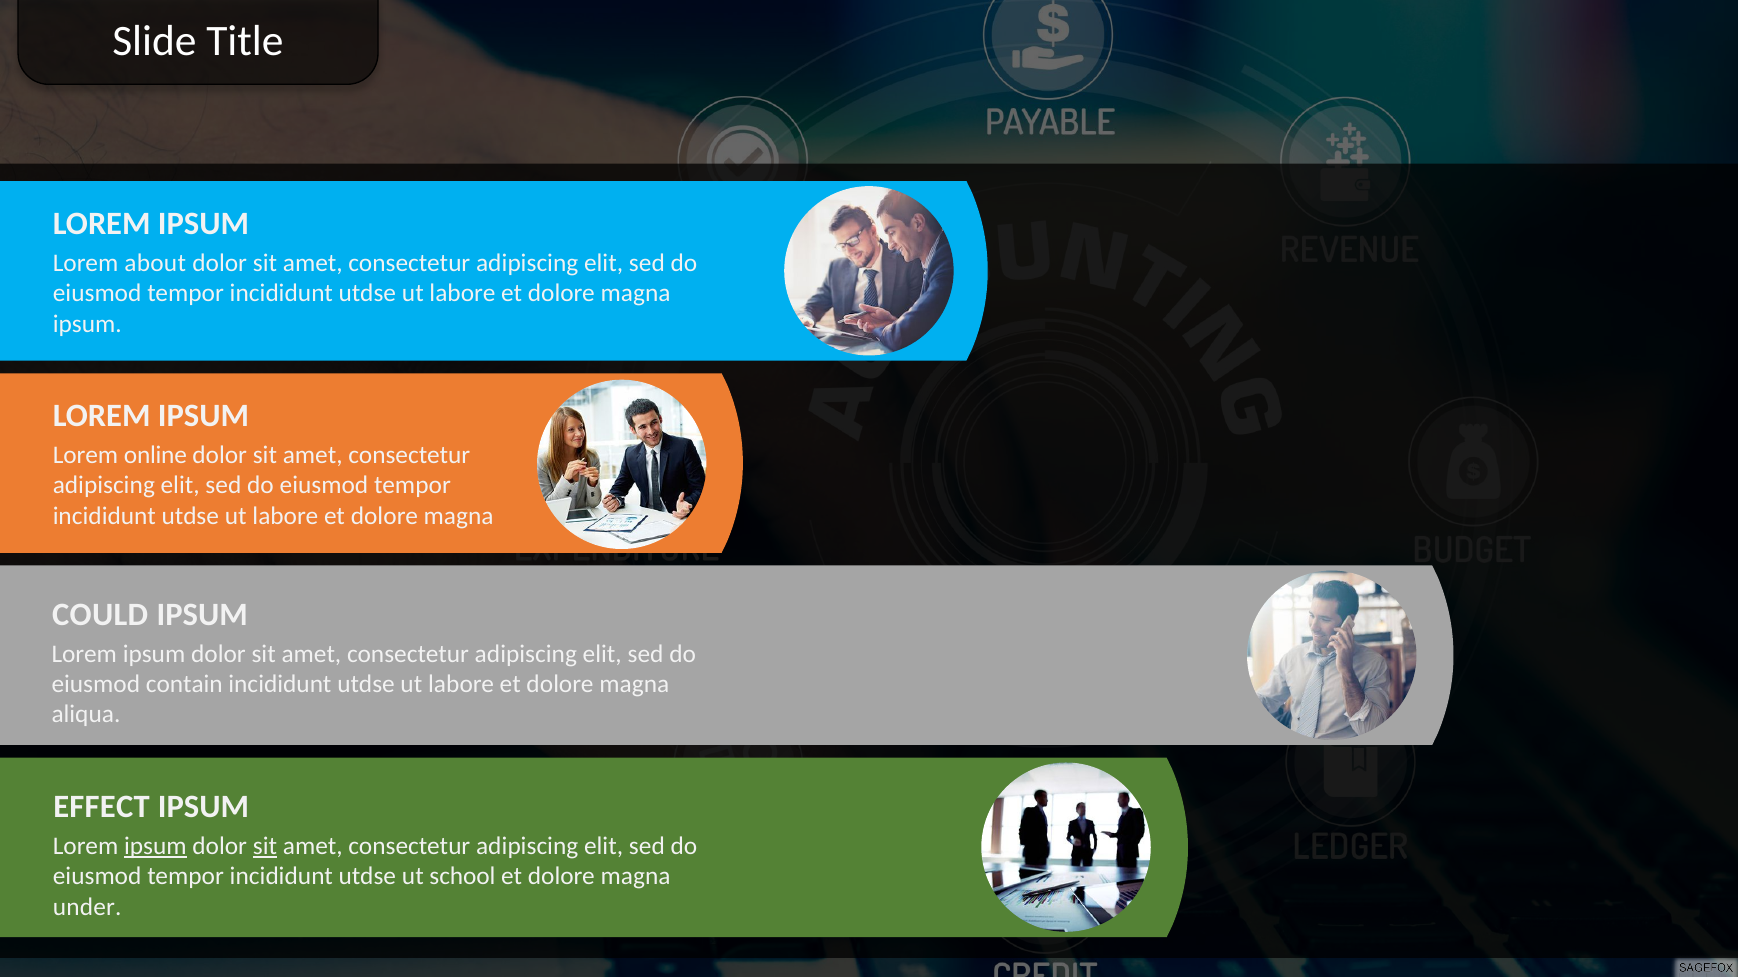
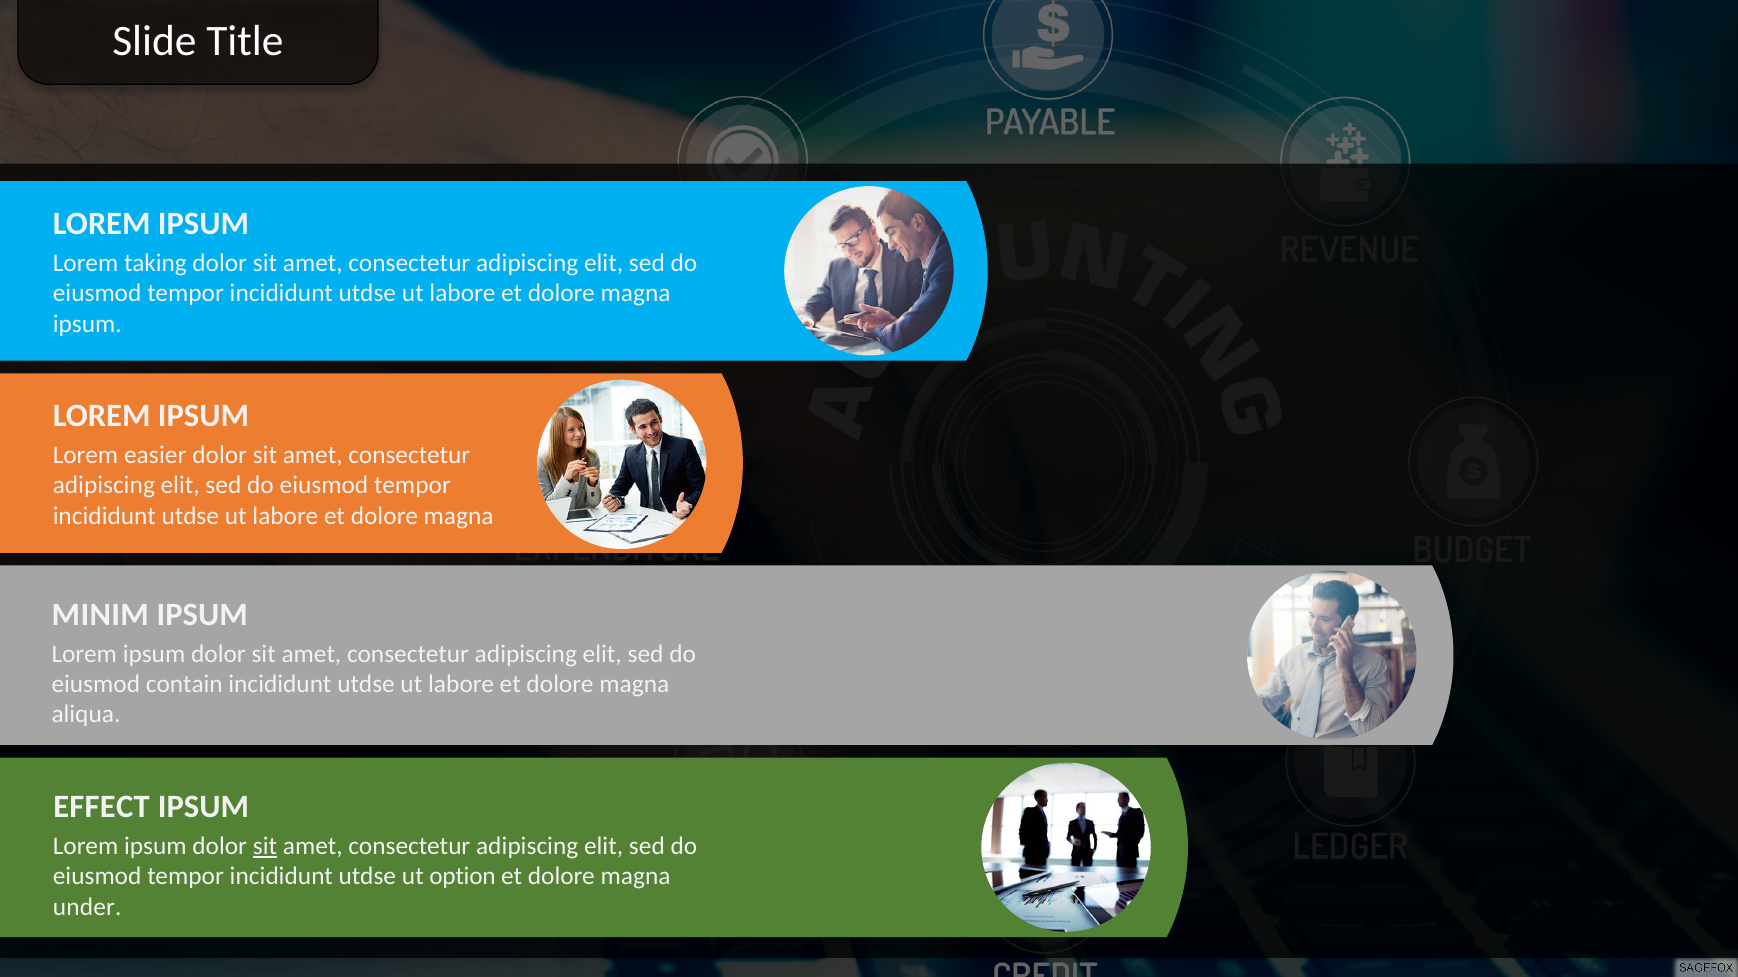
about: about -> taking
online: online -> easier
COULD: COULD -> MINIM
ipsum at (155, 847) underline: present -> none
school: school -> option
